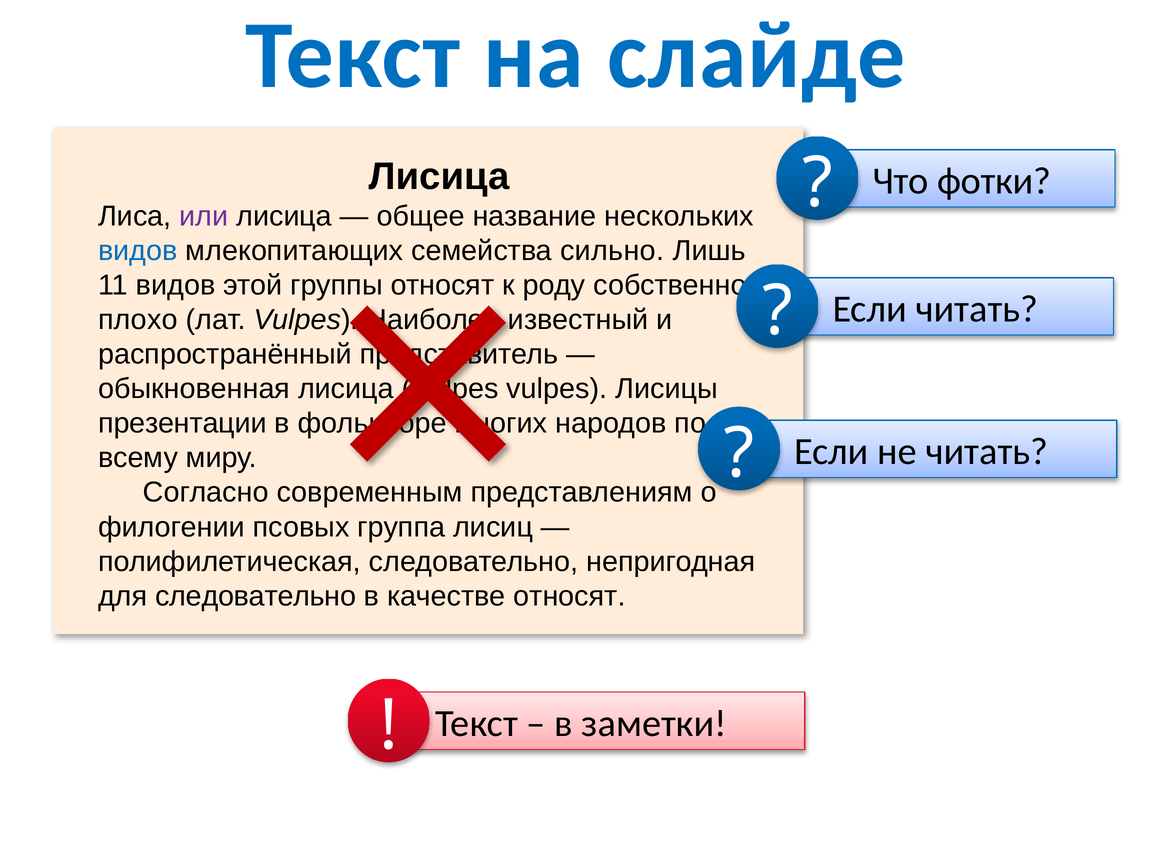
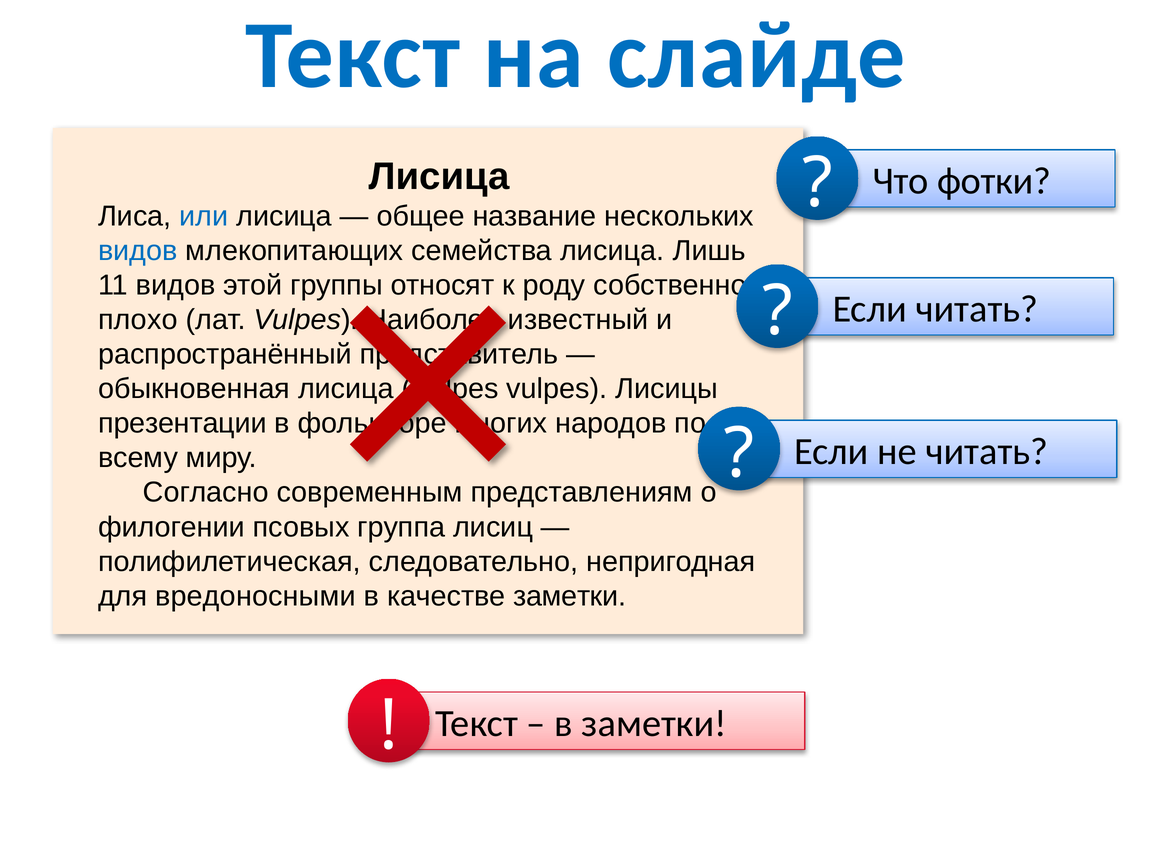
или colour: purple -> blue
семейства сильно: сильно -> лисица
для следовательно: следовательно -> вредоносными
качестве относят: относят -> заметки
